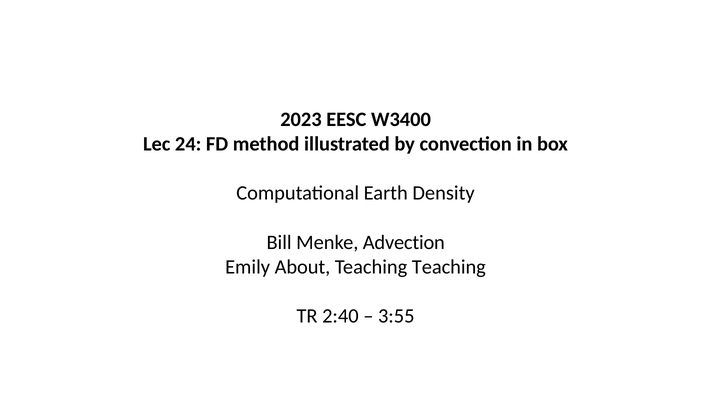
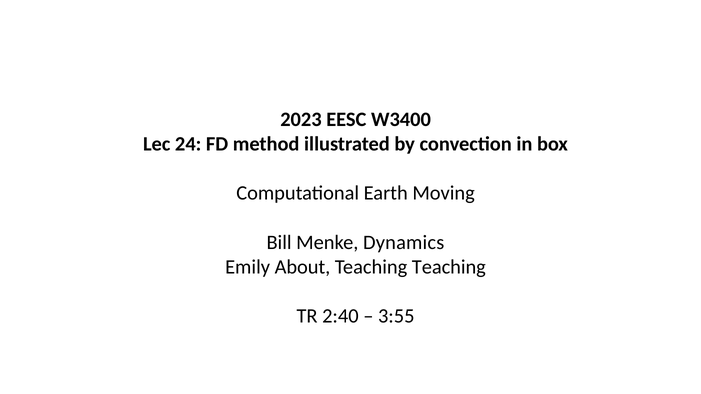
Density: Density -> Moving
Advection: Advection -> Dynamics
